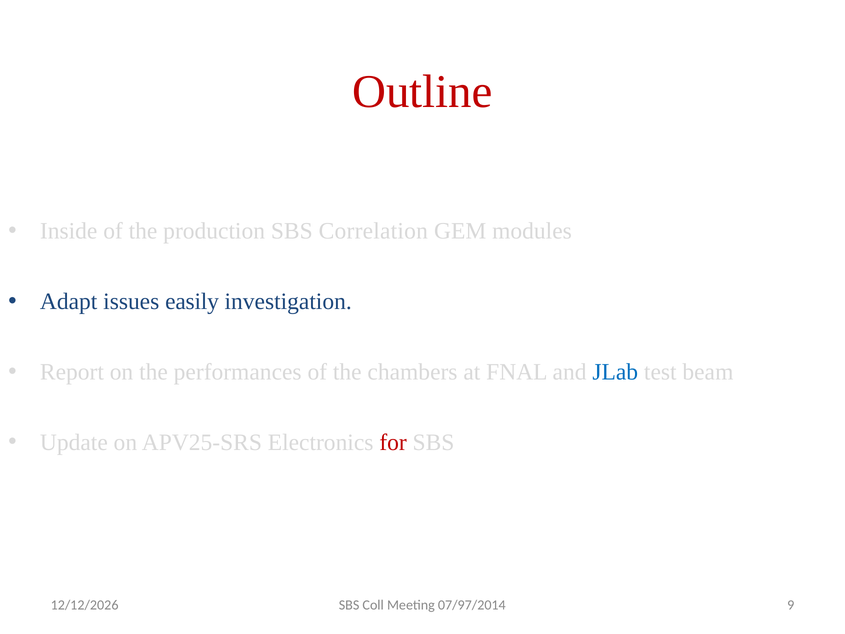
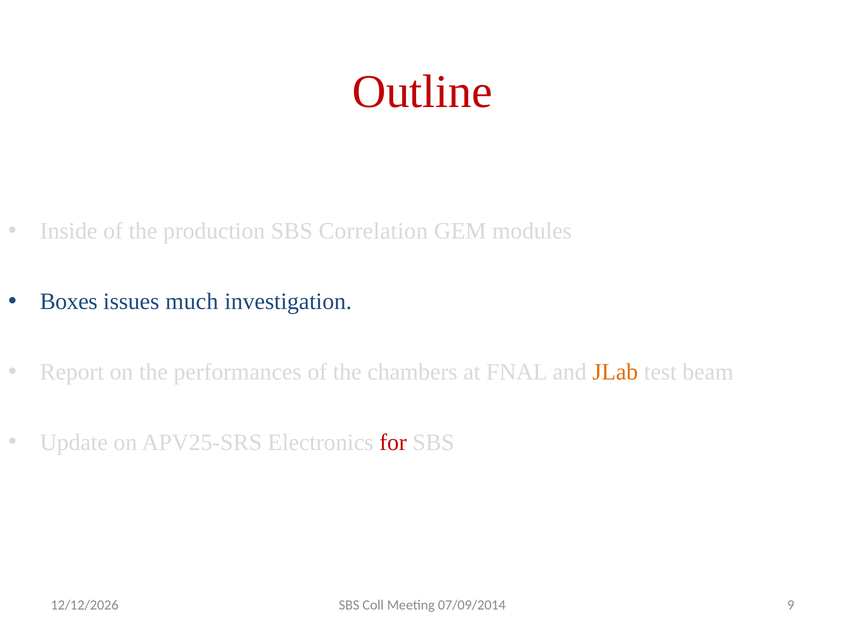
Adapt: Adapt -> Boxes
easily: easily -> much
JLab colour: blue -> orange
07/97/2014: 07/97/2014 -> 07/09/2014
